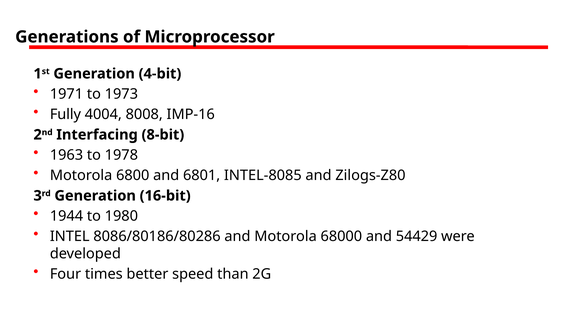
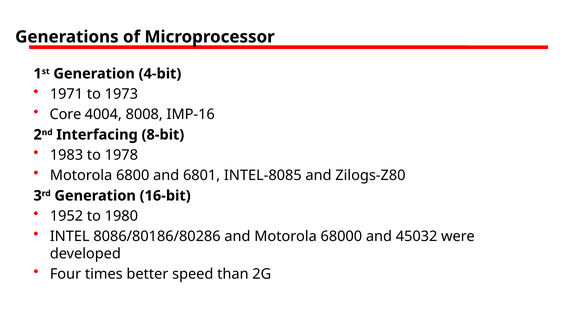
Fully: Fully -> Core
1963: 1963 -> 1983
1944: 1944 -> 1952
54429: 54429 -> 45032
